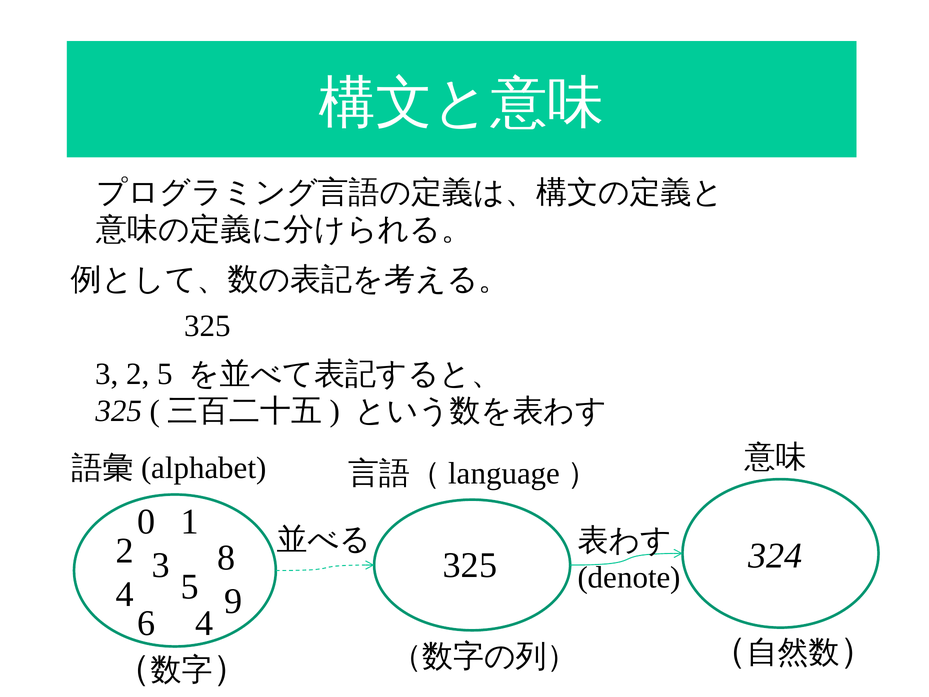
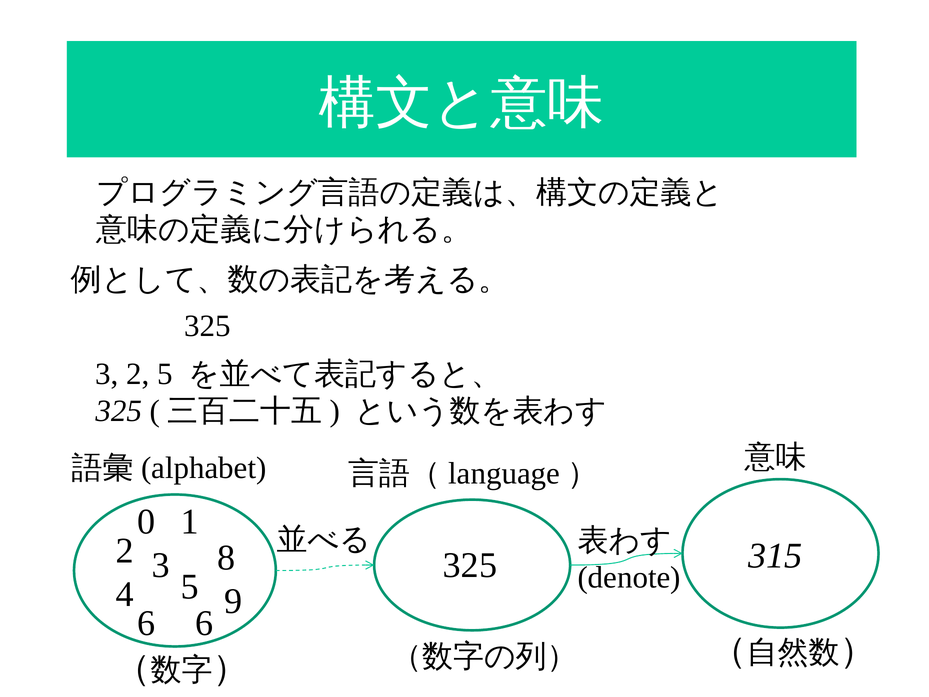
324: 324 -> 315
6 4: 4 -> 6
